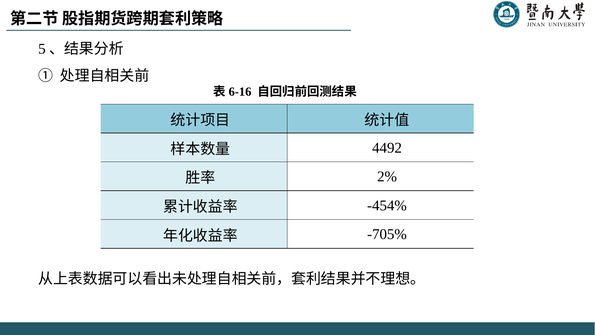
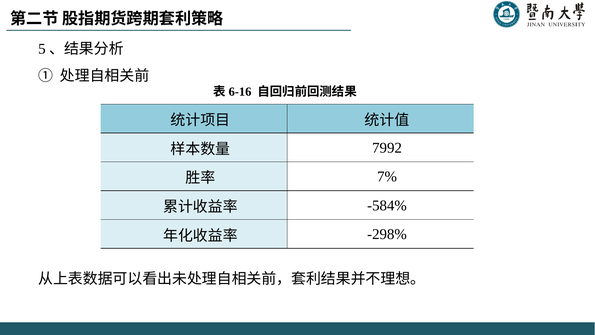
4492: 4492 -> 7992
2%: 2% -> 7%
-454%: -454% -> -584%
-705%: -705% -> -298%
